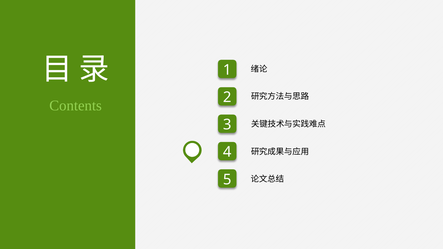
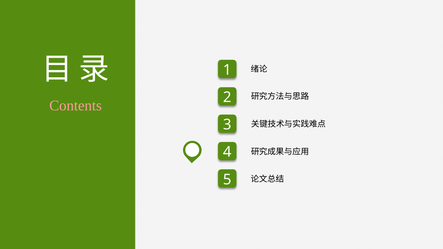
Contents colour: light green -> pink
